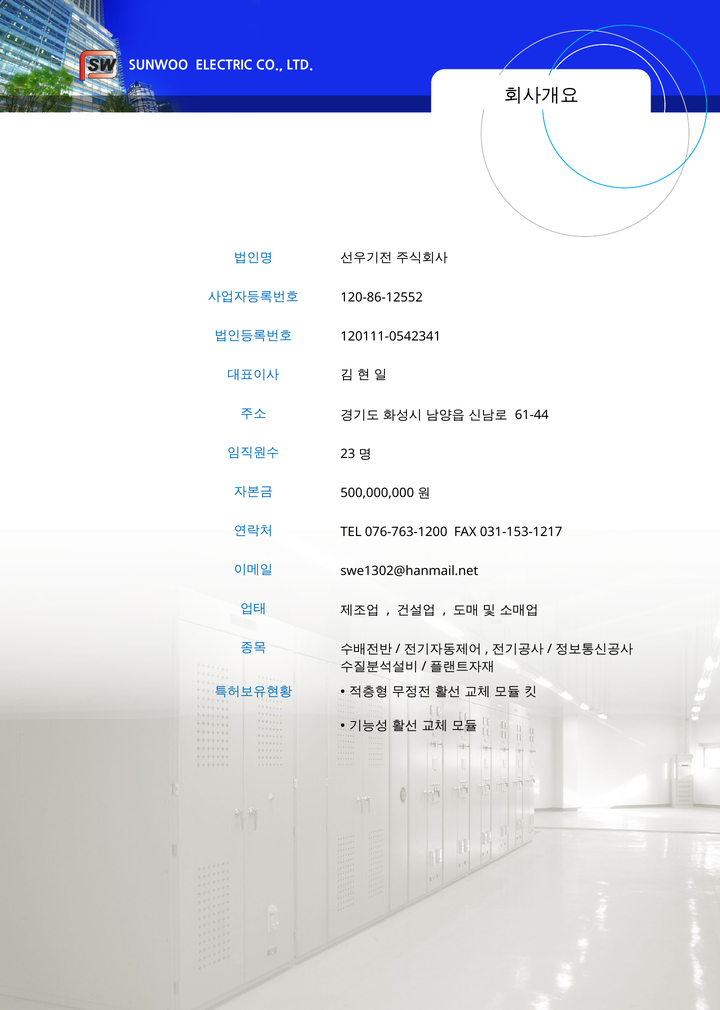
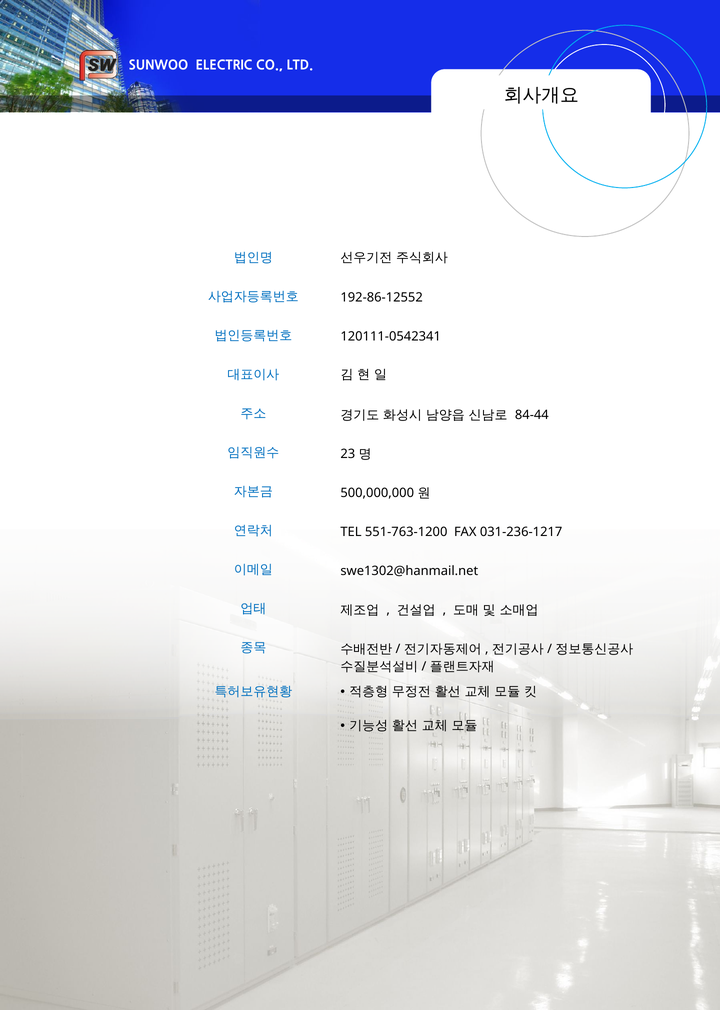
120-86-12552: 120-86-12552 -> 192-86-12552
61-44: 61-44 -> 84-44
076-763-1200: 076-763-1200 -> 551-763-1200
031-153-1217: 031-153-1217 -> 031-236-1217
